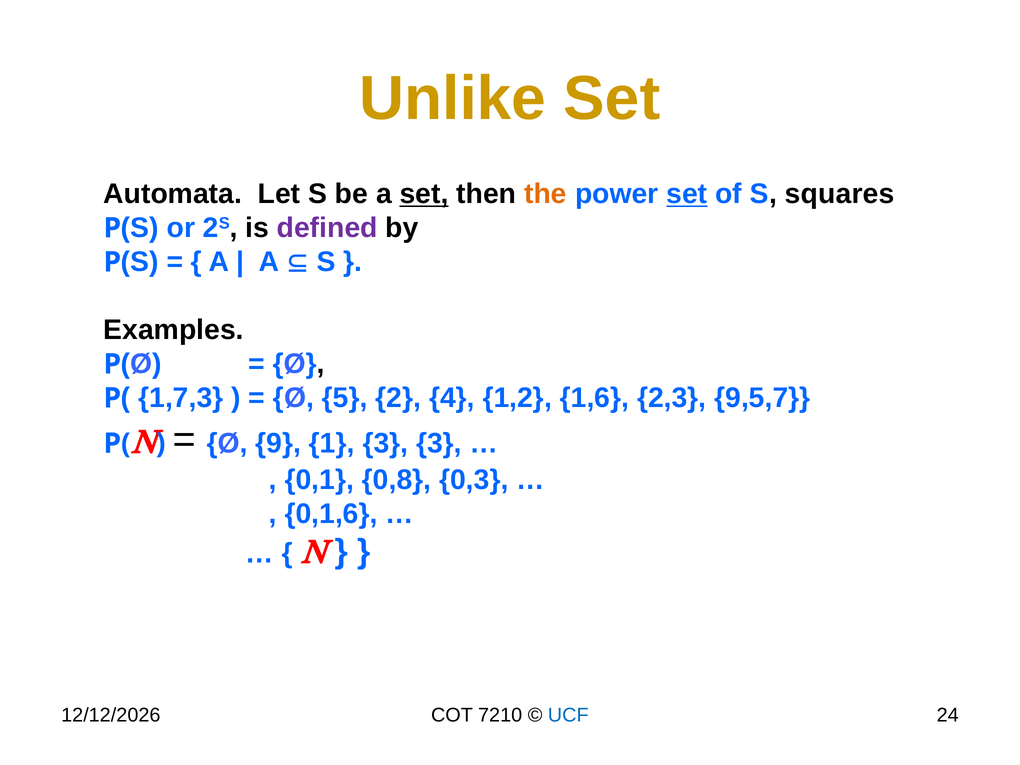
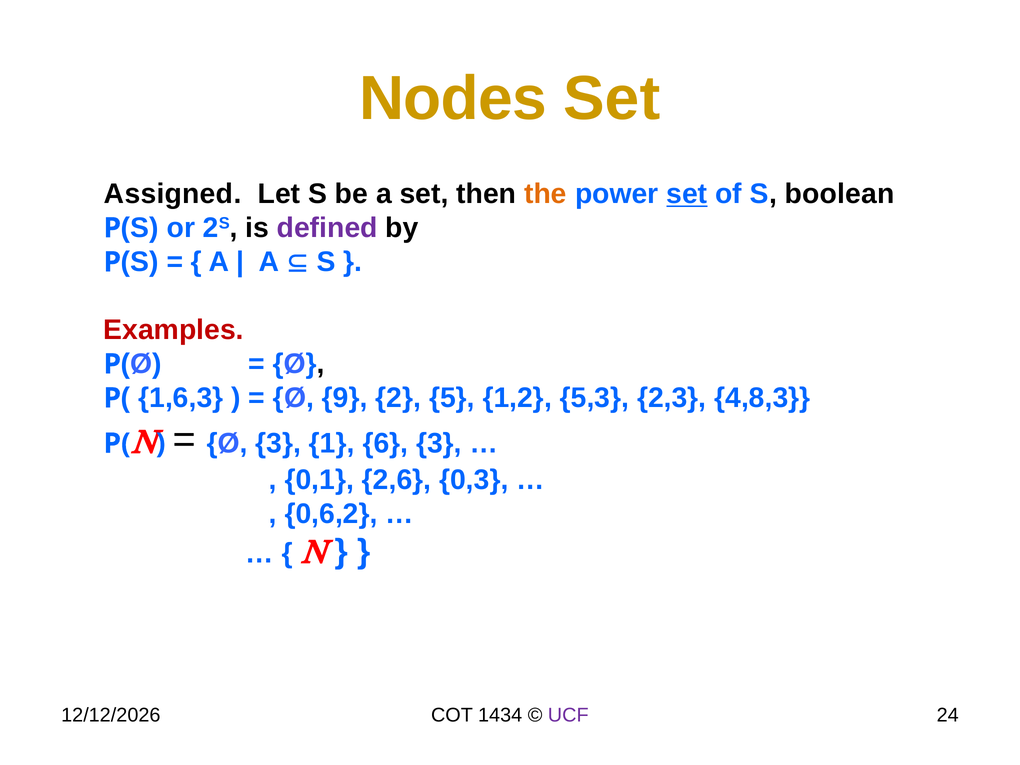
Unlike: Unlike -> Nodes
Automata: Automata -> Assigned
set at (424, 194) underline: present -> none
squares: squares -> boolean
Examples colour: black -> red
1,7,3: 1,7,3 -> 1,6,3
5: 5 -> 9
4: 4 -> 5
1,6: 1,6 -> 5,3
9,5,7: 9,5,7 -> 4,8,3
Ø 9: 9 -> 3
1 3: 3 -> 6
0,8: 0,8 -> 2,6
0,1,6: 0,1,6 -> 0,6,2
7210: 7210 -> 1434
UCF colour: blue -> purple
